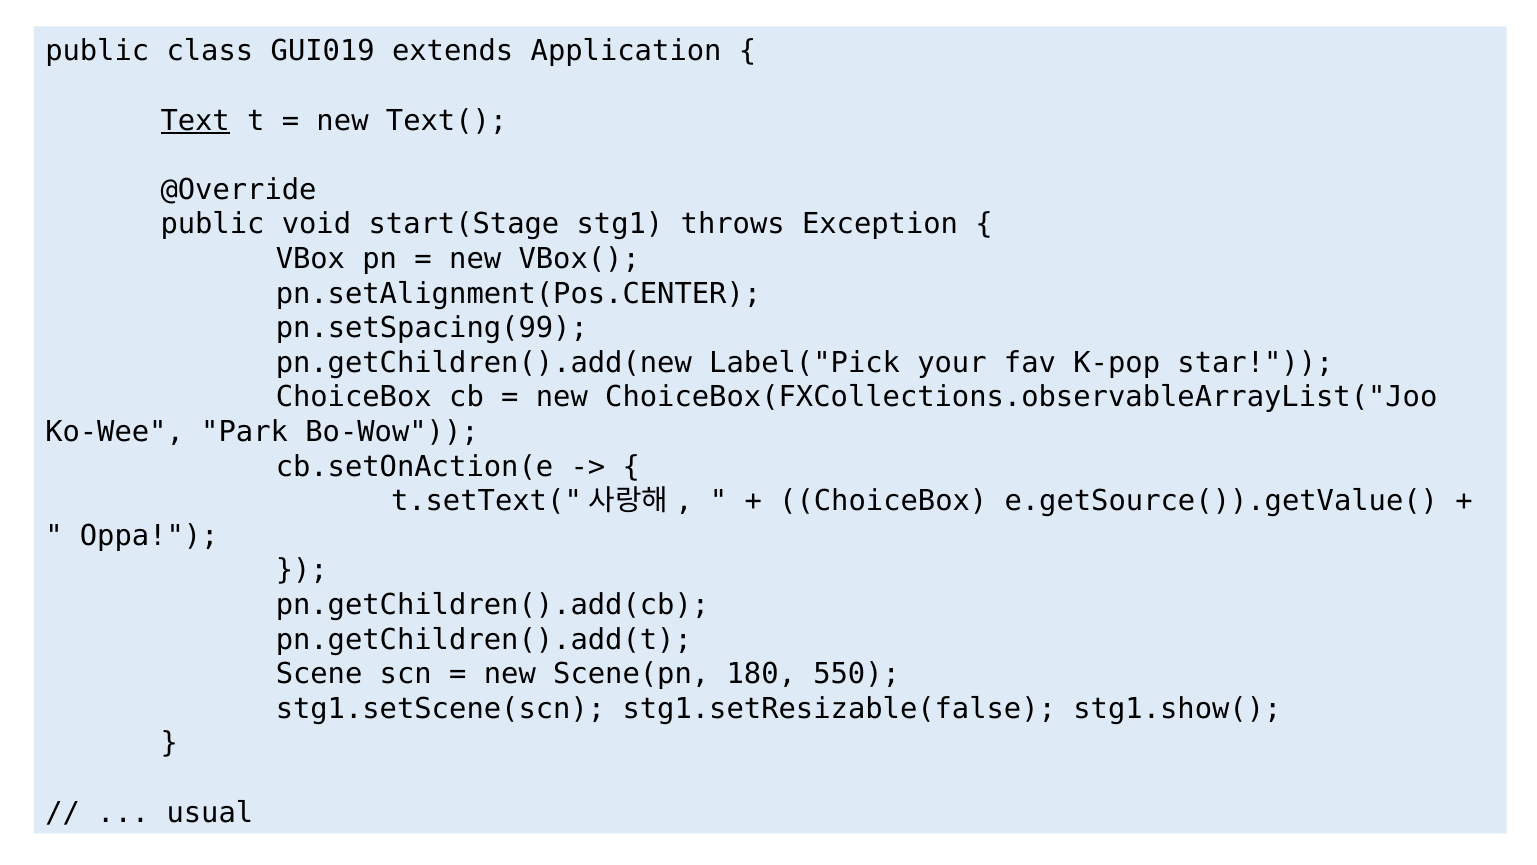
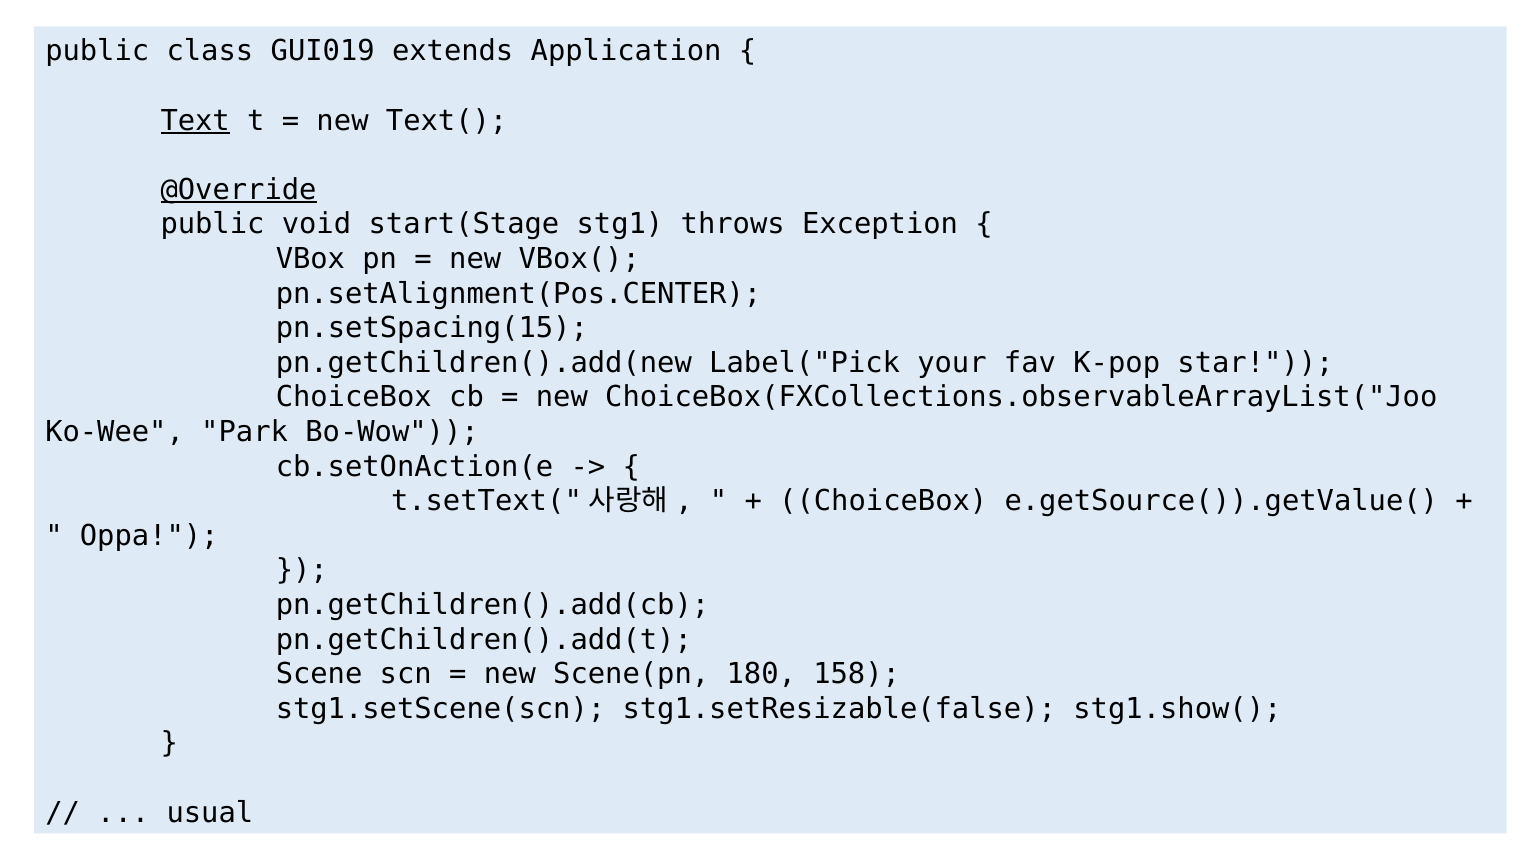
@Override underline: none -> present
pn.setSpacing(99: pn.setSpacing(99 -> pn.setSpacing(15
550: 550 -> 158
